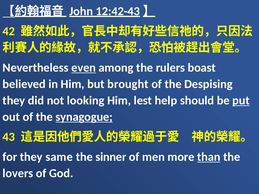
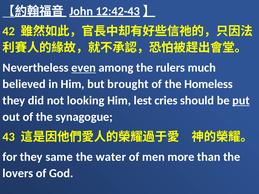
boast: boast -> much
Despising: Despising -> Homeless
help: help -> cries
synagogue underline: present -> none
sinner: sinner -> water
than underline: present -> none
